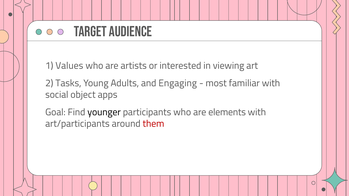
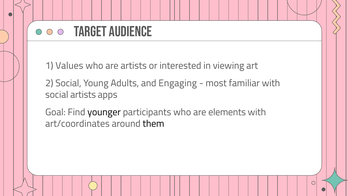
2 Tasks: Tasks -> Social
social object: object -> artists
art/participants: art/participants -> art/coordinates
them colour: red -> black
